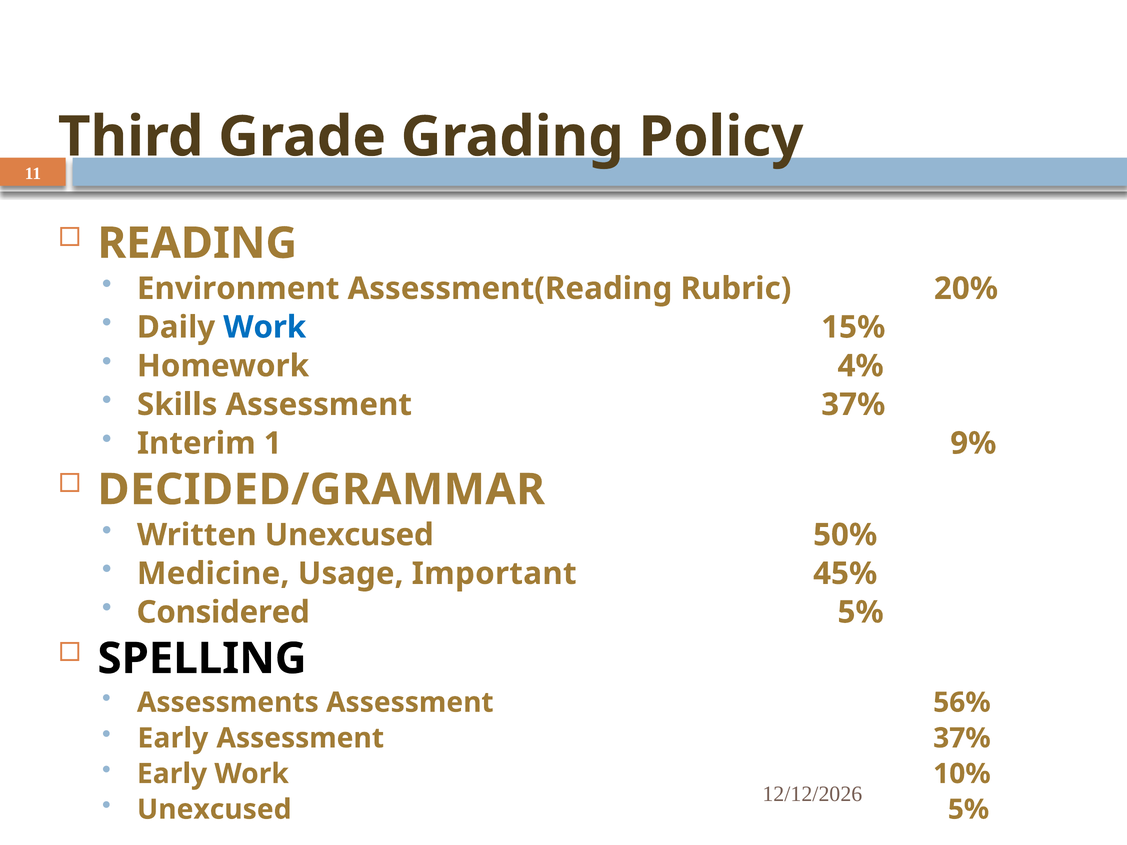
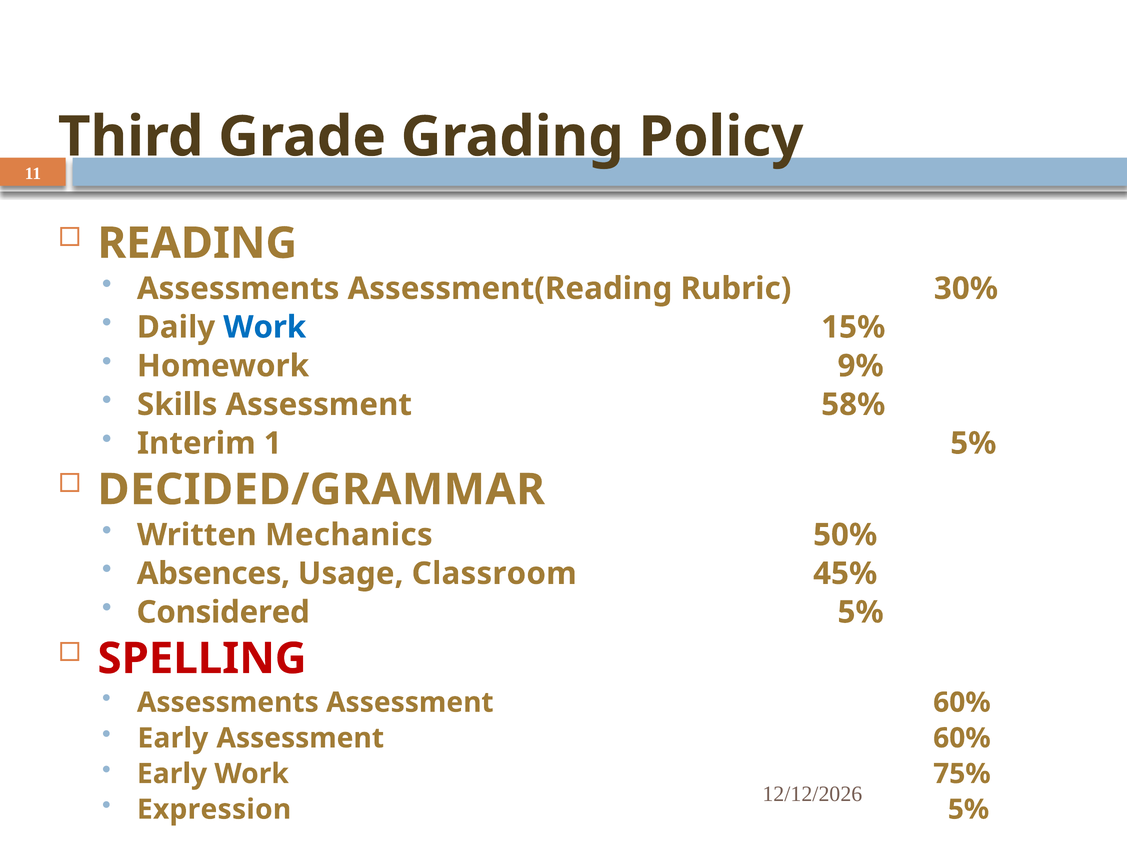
Environment at (238, 289): Environment -> Assessments
20%: 20% -> 30%
4%: 4% -> 9%
Skills Assessment 37%: 37% -> 58%
1 9%: 9% -> 5%
Written Unexcused: Unexcused -> Mechanics
Medicine: Medicine -> Absences
Important: Important -> Classroom
SPELLING colour: black -> red
56% at (962, 703): 56% -> 60%
37% at (962, 738): 37% -> 60%
10%: 10% -> 75%
Unexcused at (214, 810): Unexcused -> Expression
